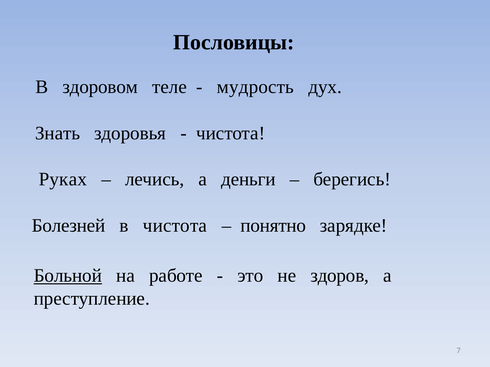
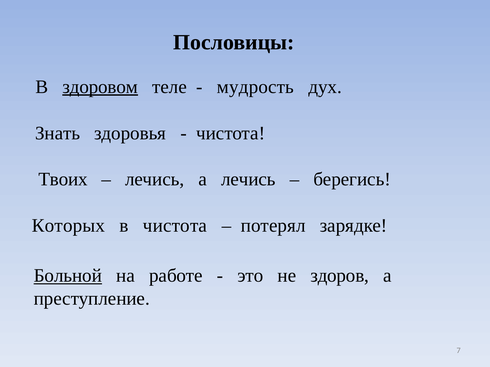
здоровом underline: none -> present
Руках: Руках -> Твоих
а деньги: деньги -> лечись
Болезней: Болезней -> Которых
понятно: понятно -> потерял
